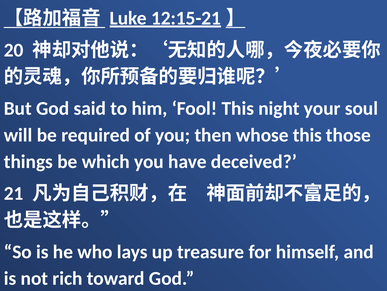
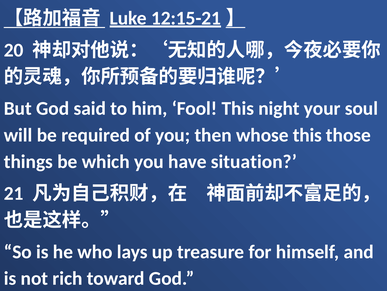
deceived: deceived -> situation
